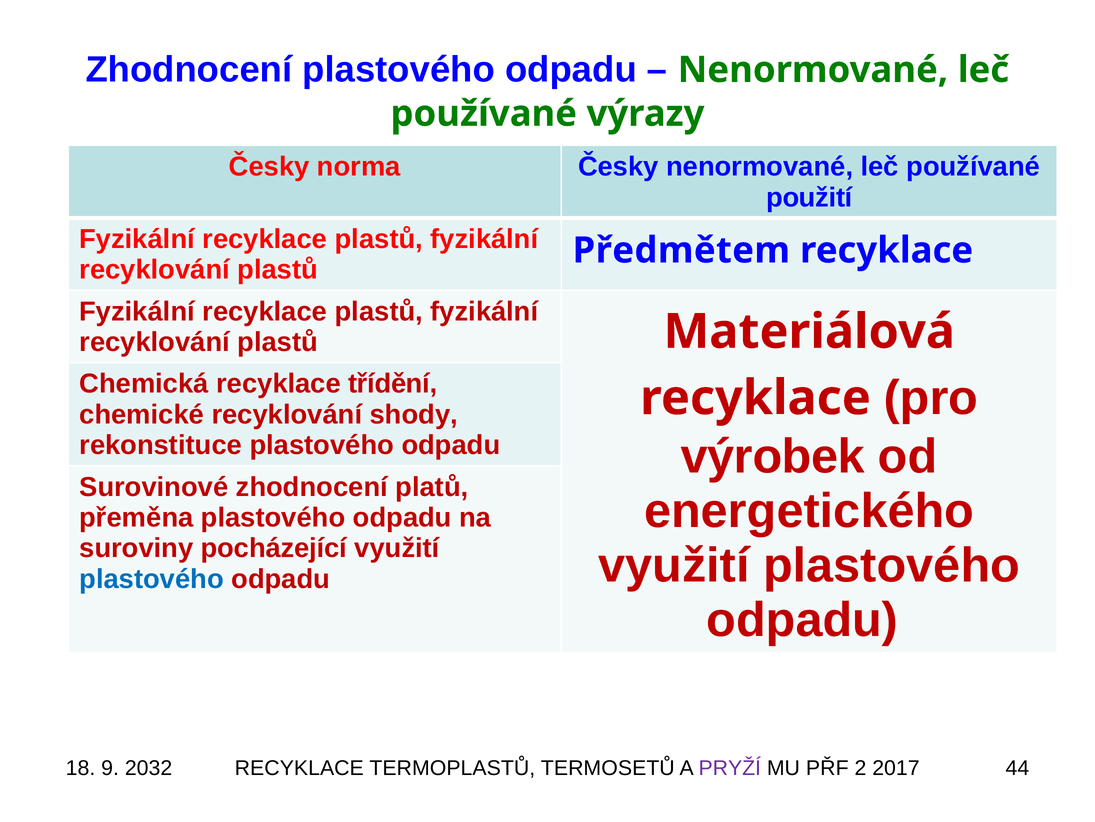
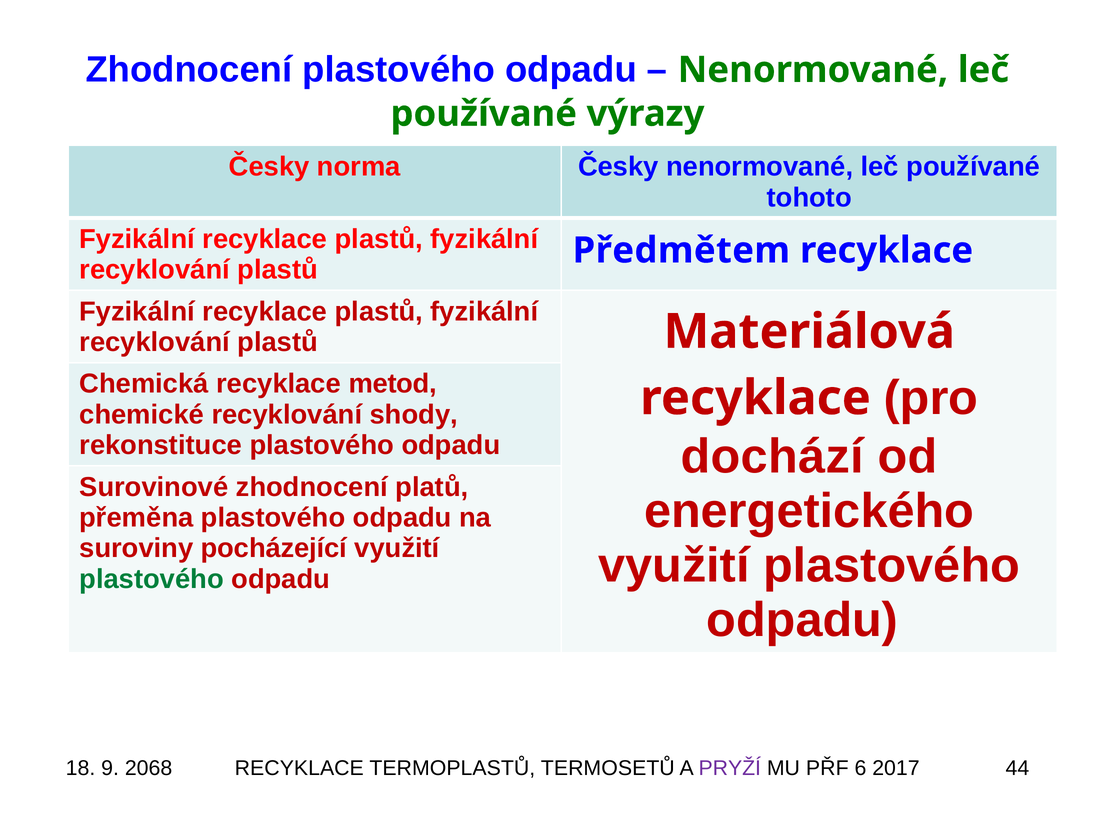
použití: použití -> tohoto
třídění: třídění -> metod
výrobek: výrobek -> dochází
plastového at (152, 578) colour: blue -> green
2032: 2032 -> 2068
2: 2 -> 6
